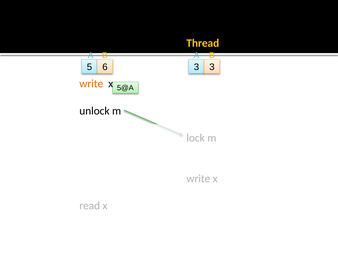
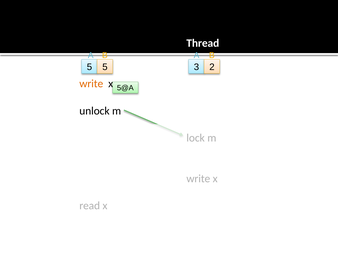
Thread at (203, 43) colour: yellow -> white
5 6: 6 -> 5
3 3: 3 -> 2
